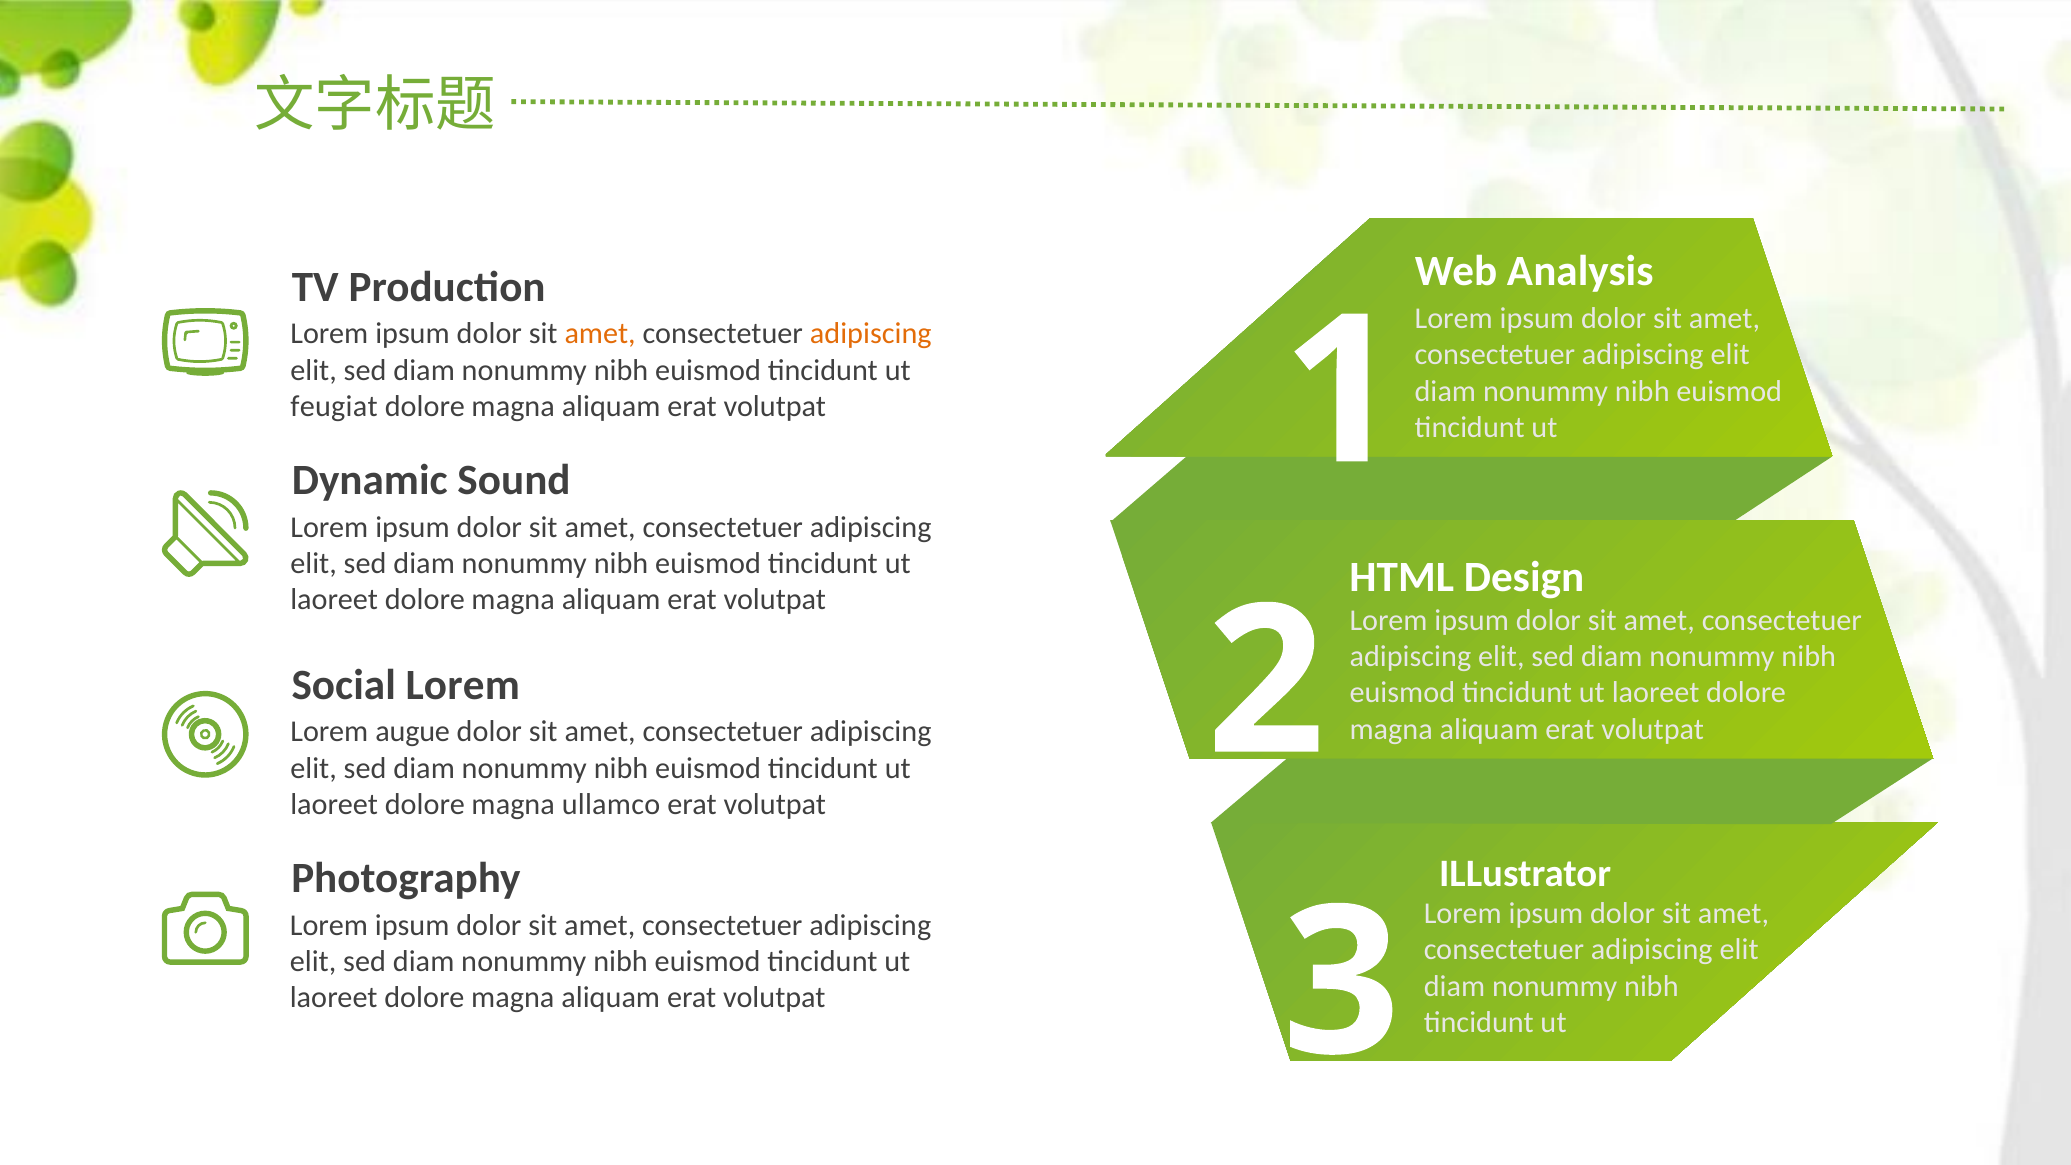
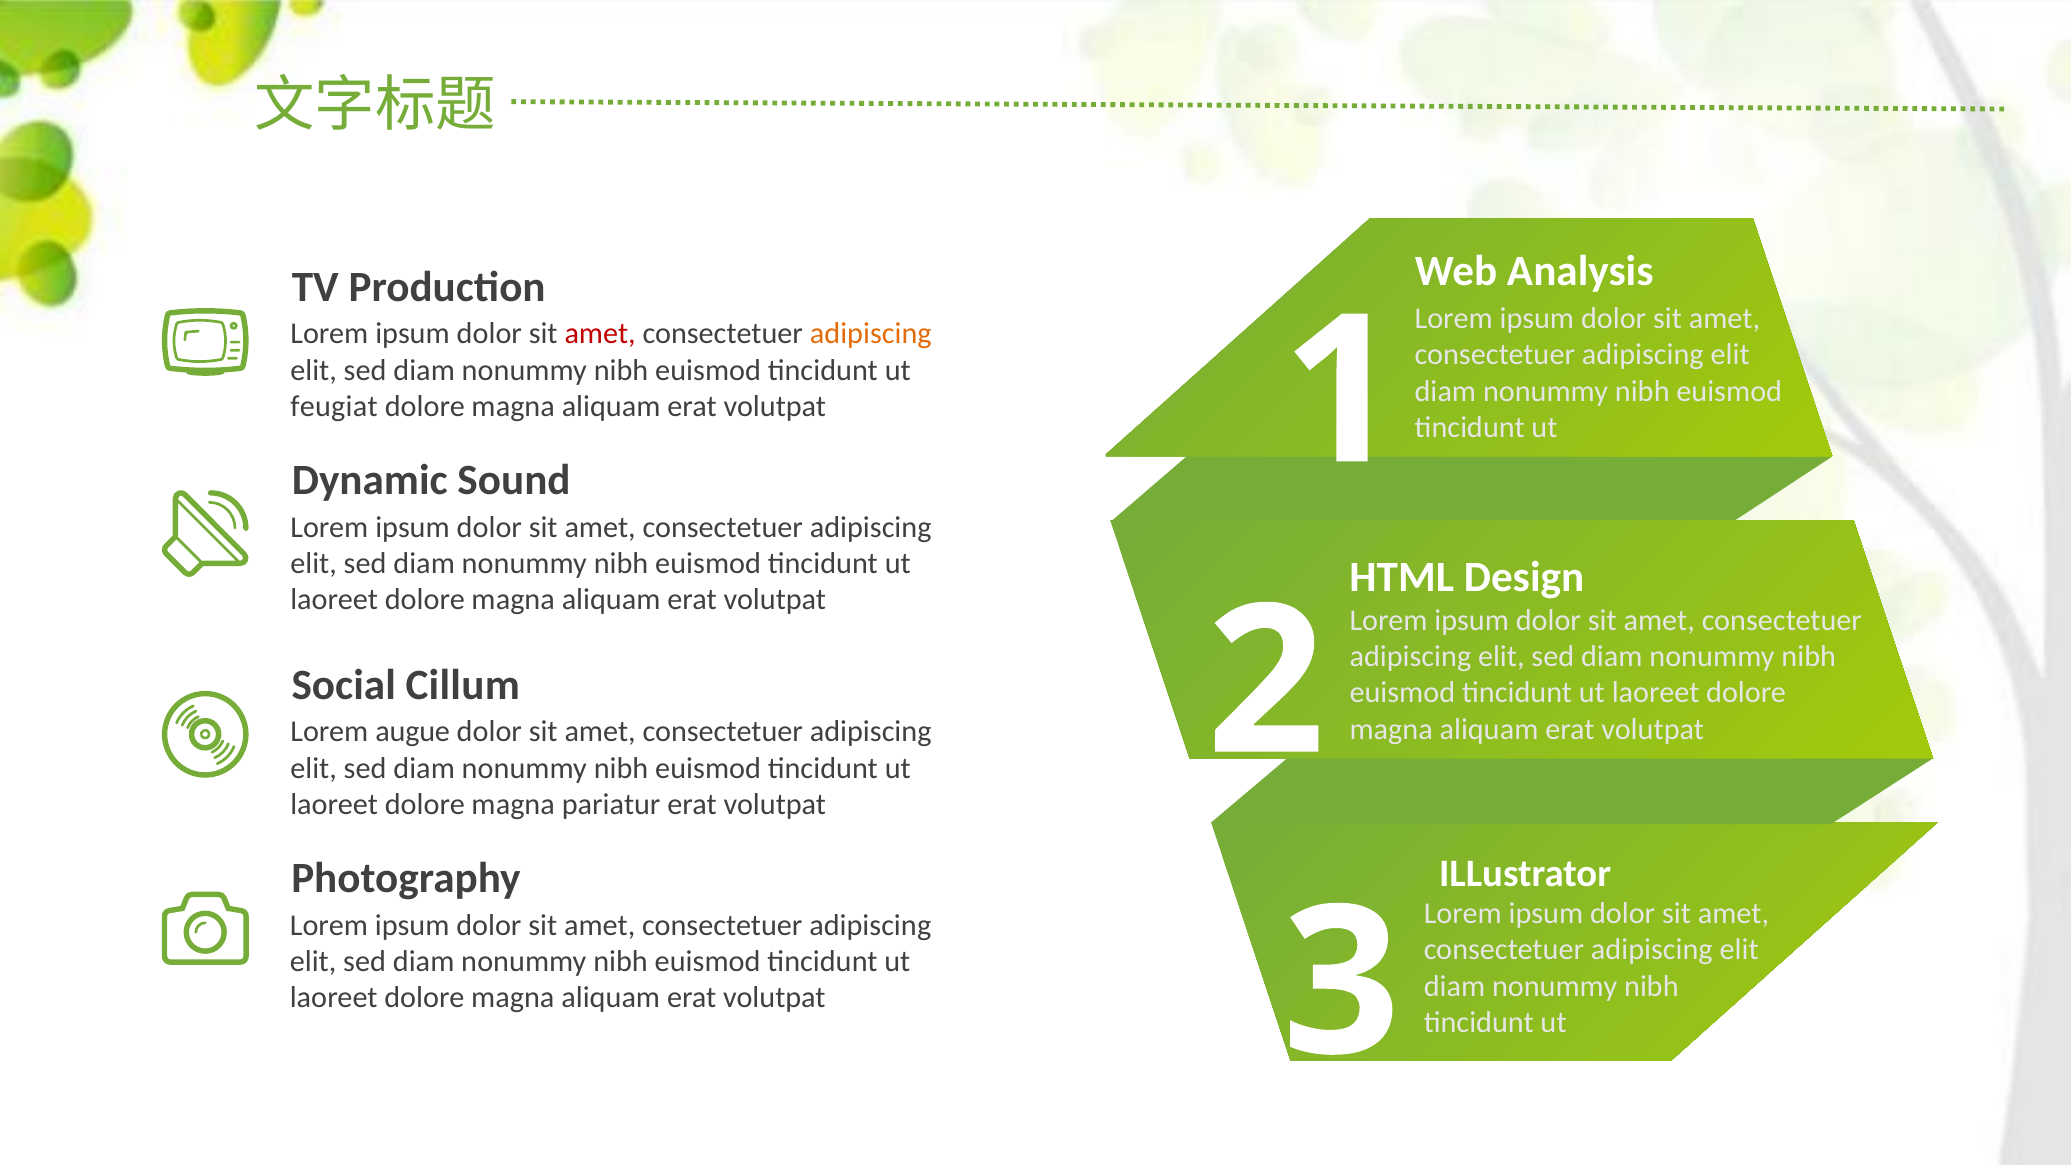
amet at (600, 334) colour: orange -> red
Social Lorem: Lorem -> Cillum
ullamco: ullamco -> pariatur
